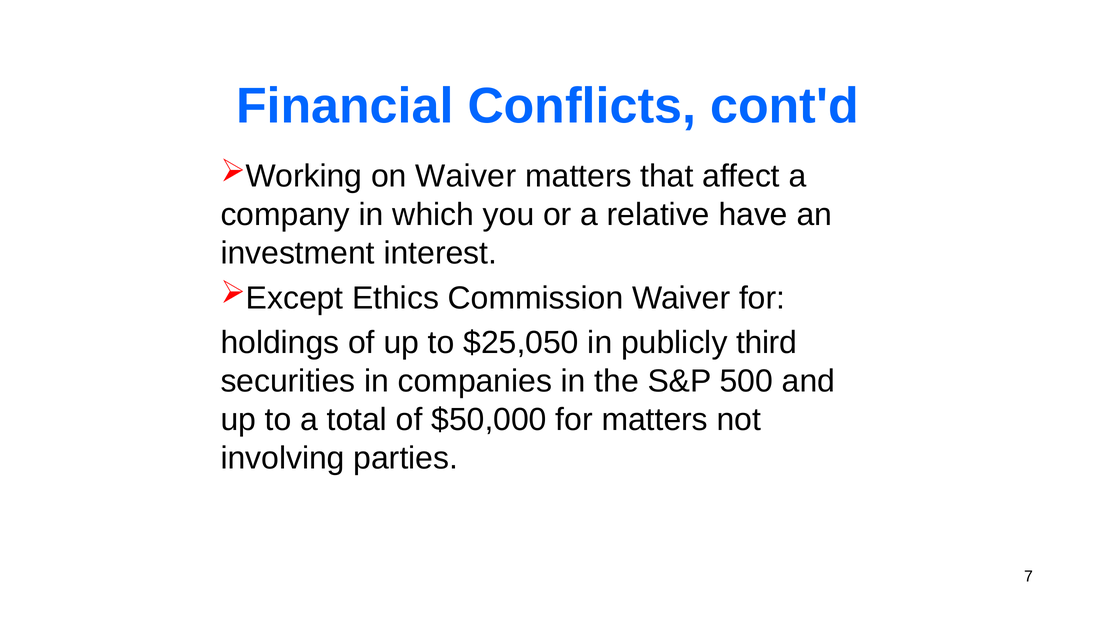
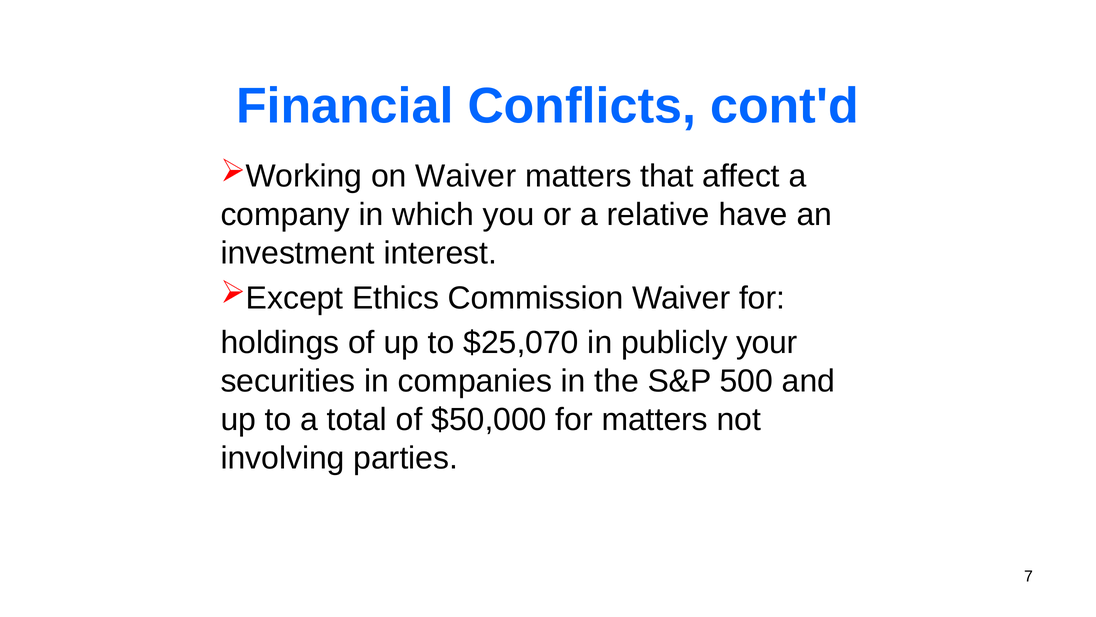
$25,050: $25,050 -> $25,070
third: third -> your
